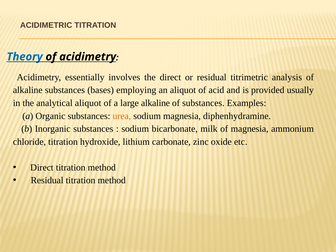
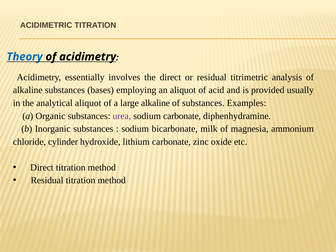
urea colour: orange -> purple
sodium magnesia: magnesia -> carbonate
chloride titration: titration -> cylinder
